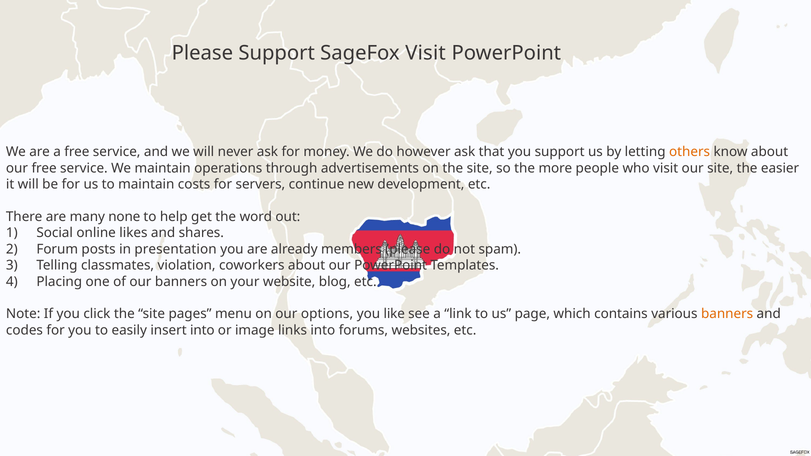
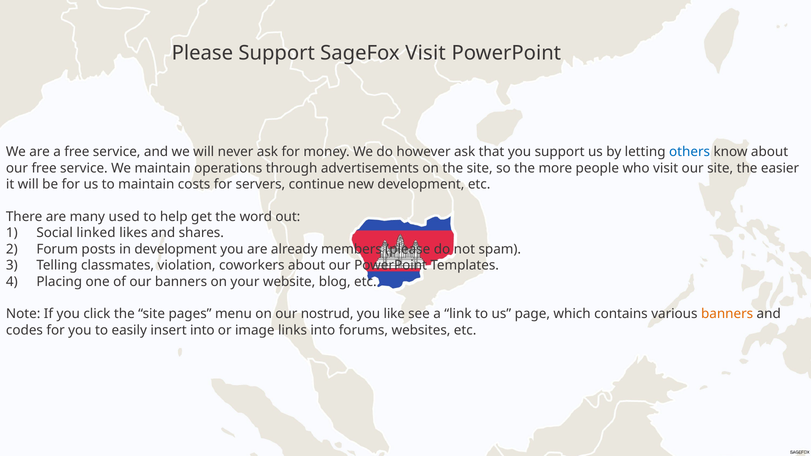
others colour: orange -> blue
none: none -> used
online: online -> linked
in presentation: presentation -> development
options: options -> nostrud
